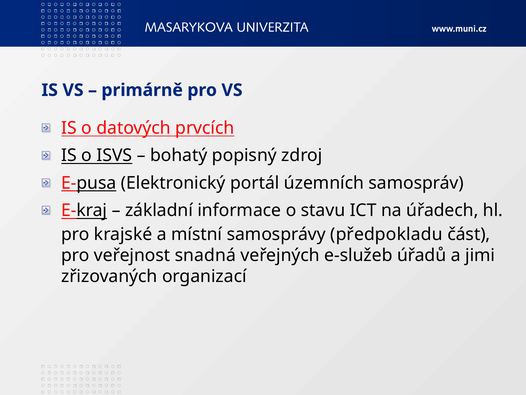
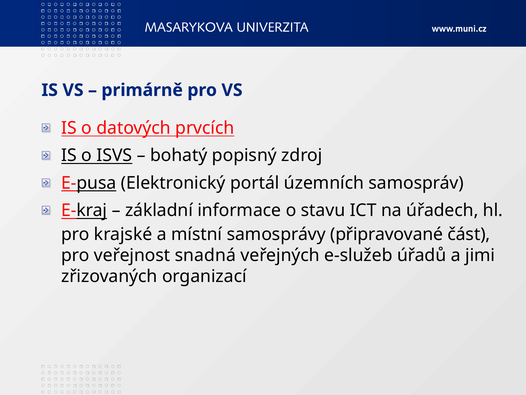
předpokladu: předpokladu -> připravované
